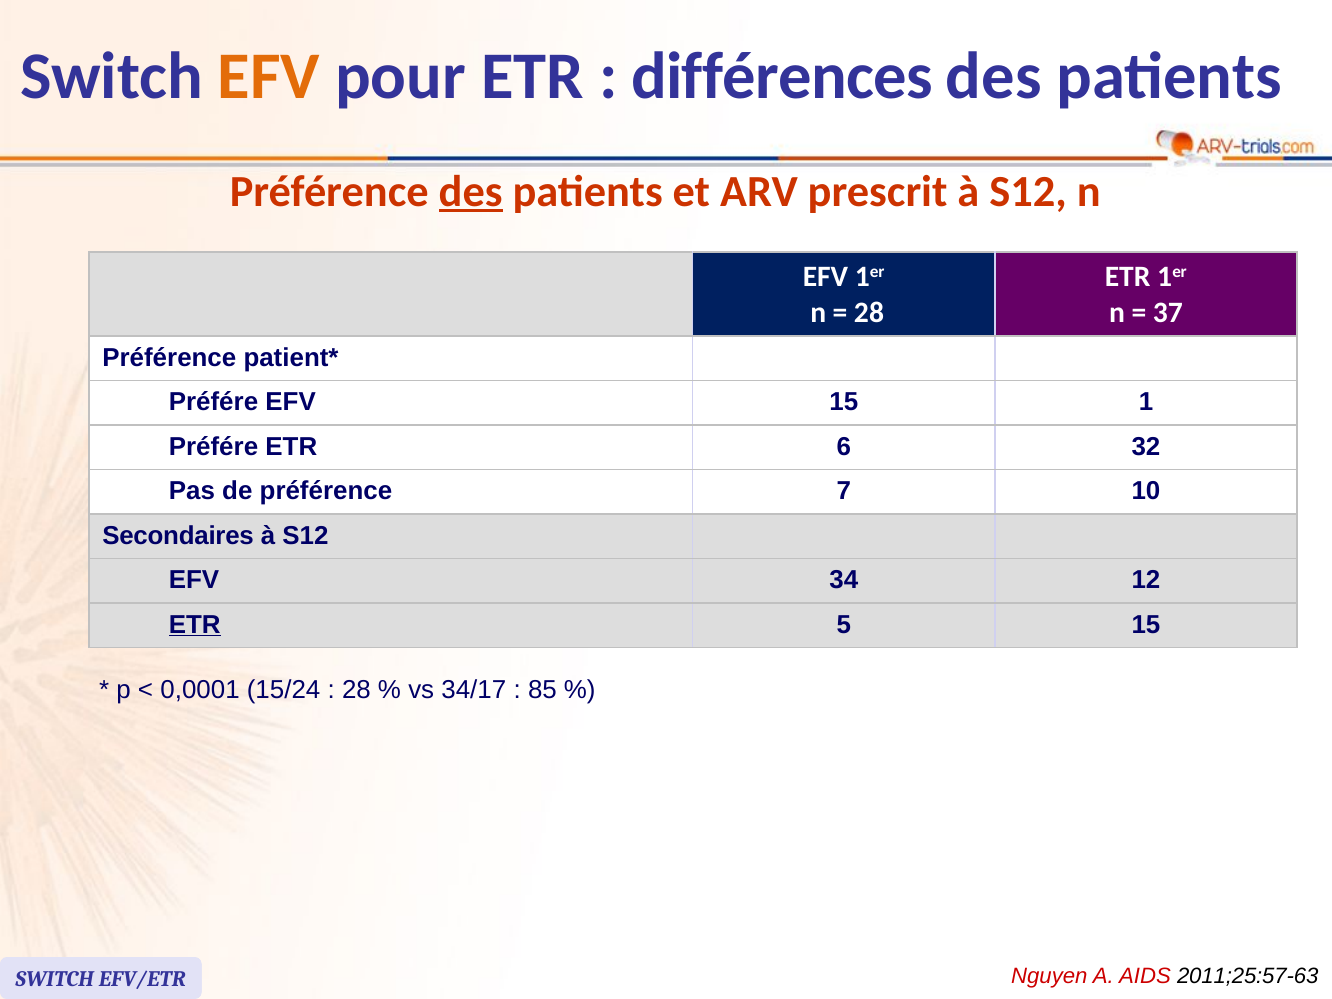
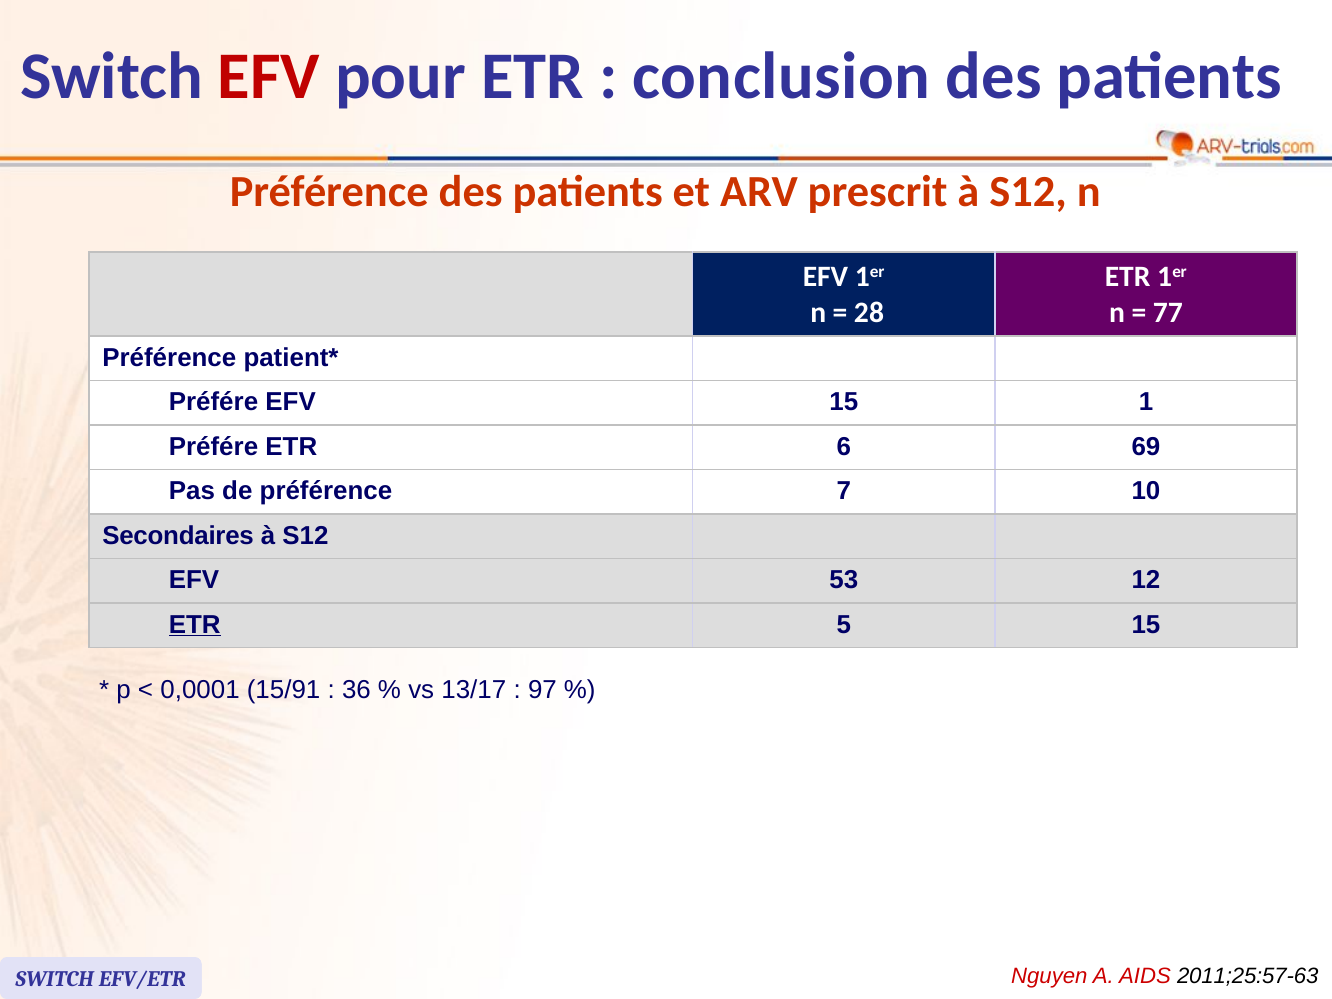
EFV at (269, 76) colour: orange -> red
différences: différences -> conclusion
des at (471, 192) underline: present -> none
37: 37 -> 77
32: 32 -> 69
34: 34 -> 53
15/24: 15/24 -> 15/91
28 at (356, 690): 28 -> 36
34/17: 34/17 -> 13/17
85: 85 -> 97
